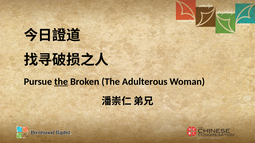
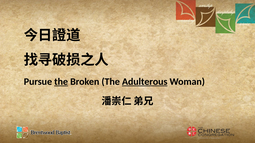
Adulterous underline: none -> present
